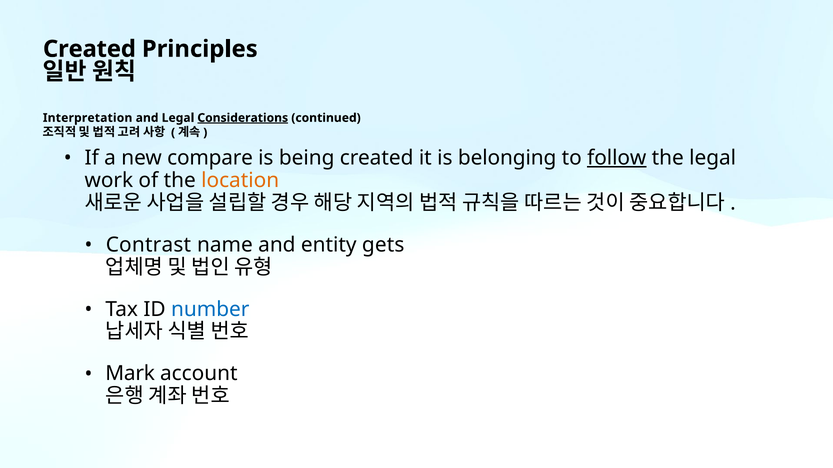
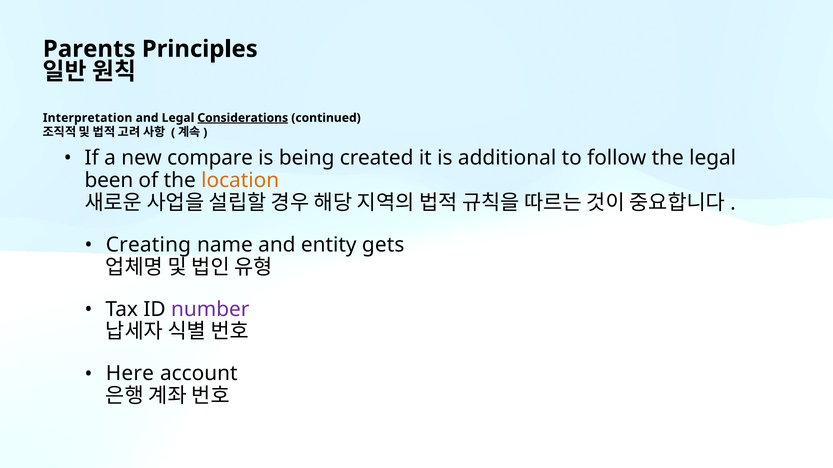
Created at (89, 49): Created -> Parents
belonging: belonging -> additional
follow underline: present -> none
work: work -> been
Contrast: Contrast -> Creating
number colour: blue -> purple
Mark: Mark -> Here
